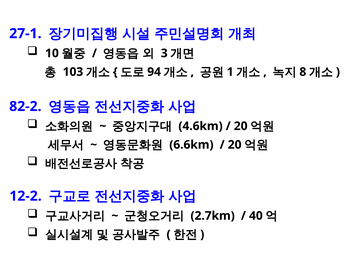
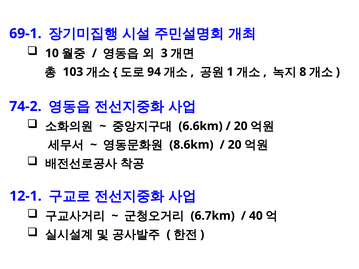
27-1: 27-1 -> 69-1
82-2: 82-2 -> 74-2
4.6km: 4.6km -> 6.6km
6.6km: 6.6km -> 8.6km
12-2: 12-2 -> 12-1
2.7km: 2.7km -> 6.7km
